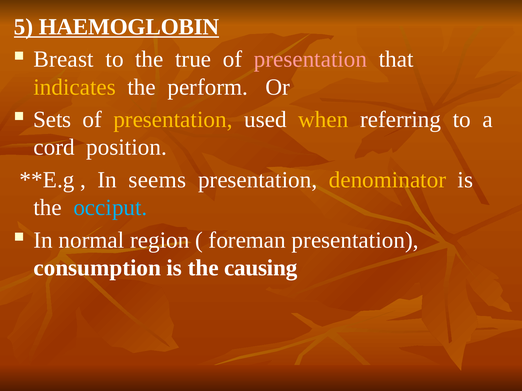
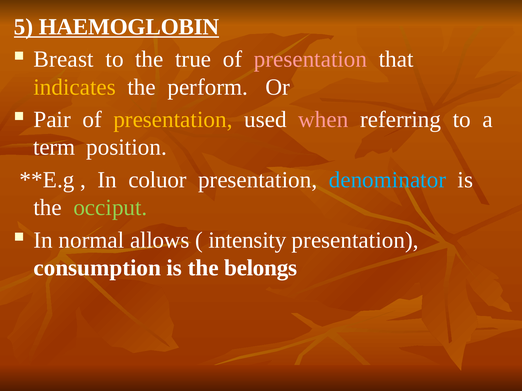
Sets: Sets -> Pair
when colour: yellow -> pink
cord: cord -> term
seems: seems -> coluor
denominator colour: yellow -> light blue
occiput colour: light blue -> light green
region: region -> allows
foreman: foreman -> intensity
causing: causing -> belongs
